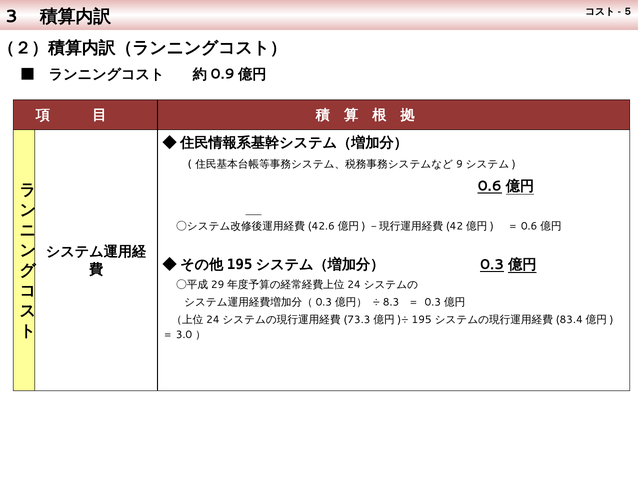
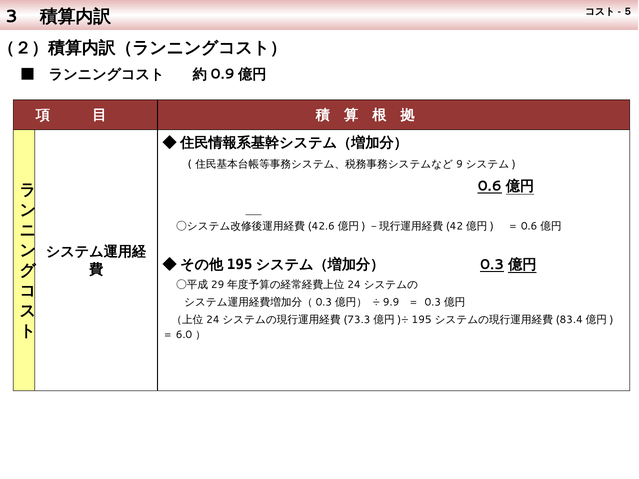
8.3: 8.3 -> 9.9
3.0: 3.0 -> 6.0
